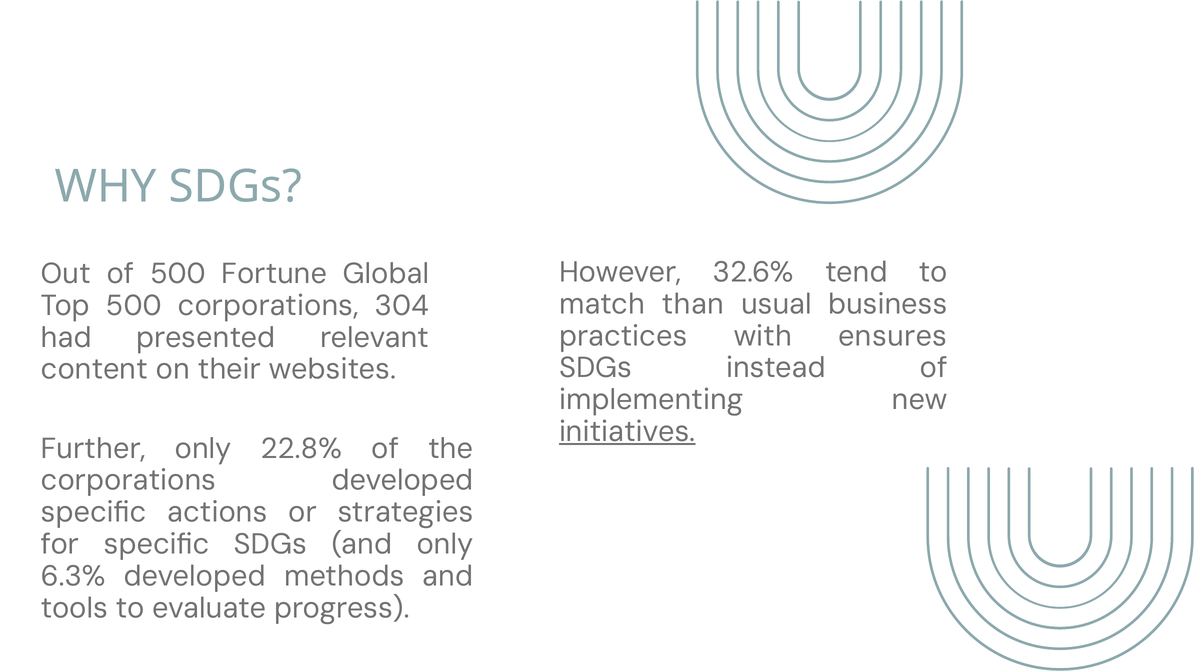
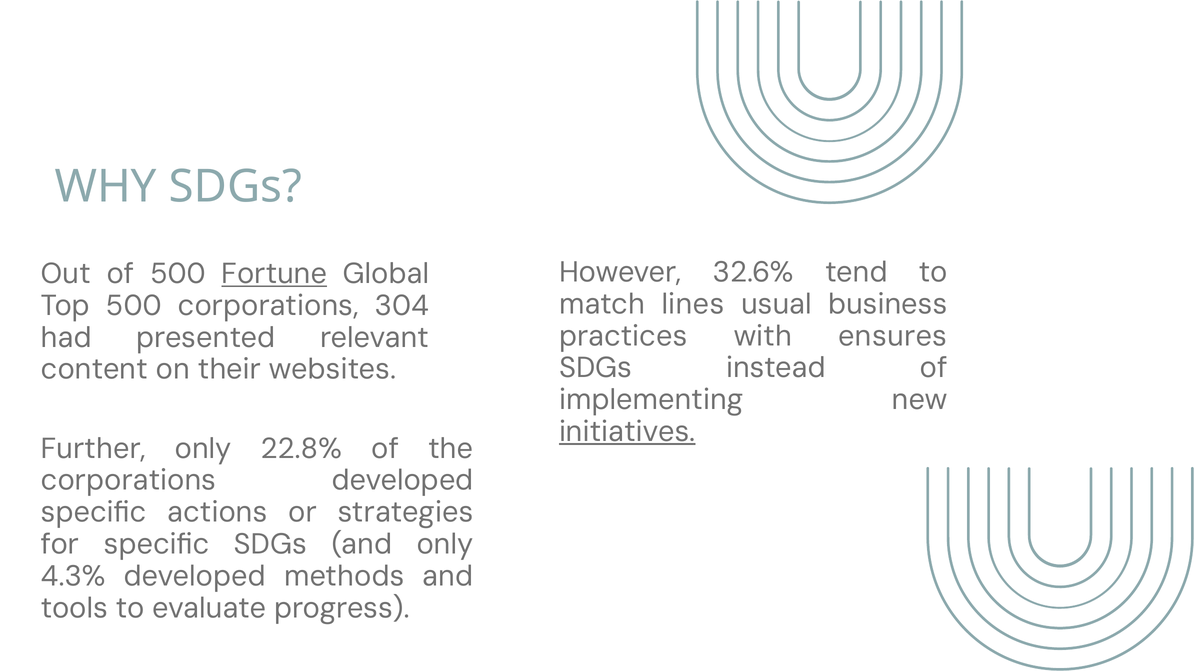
Fortune underline: none -> present
than: than -> lines
6.3%: 6.3% -> 4.3%
